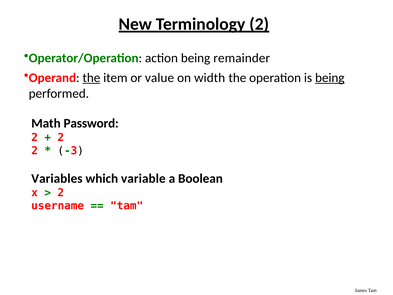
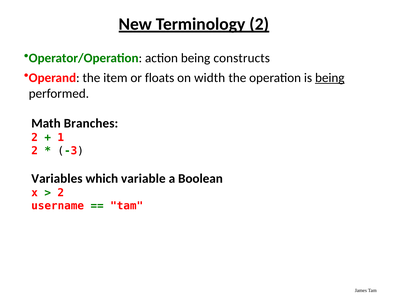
remainder: remainder -> constructs
the at (91, 78) underline: present -> none
value: value -> floats
Password: Password -> Branches
2 at (61, 138): 2 -> 1
